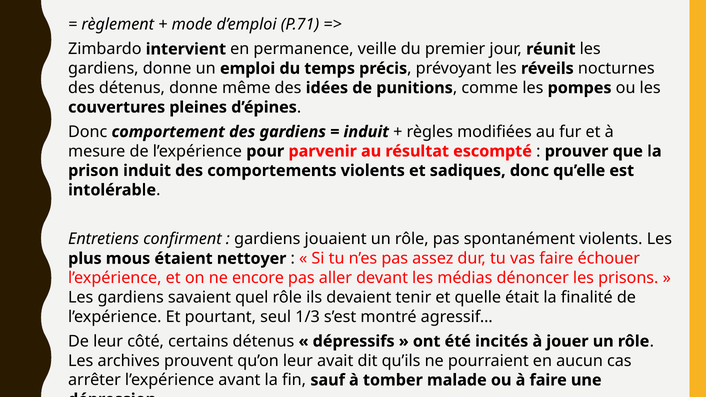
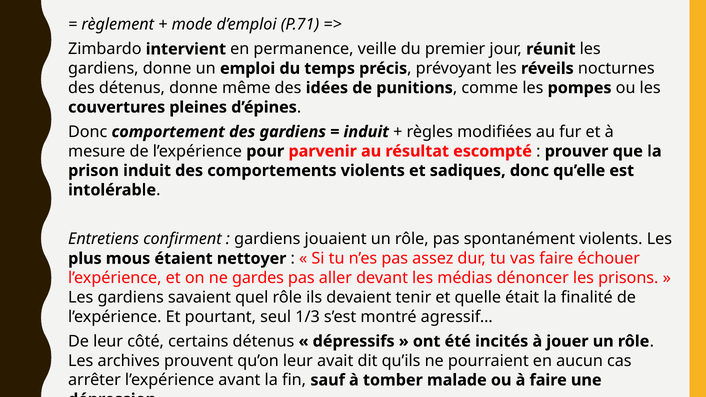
encore: encore -> gardes
